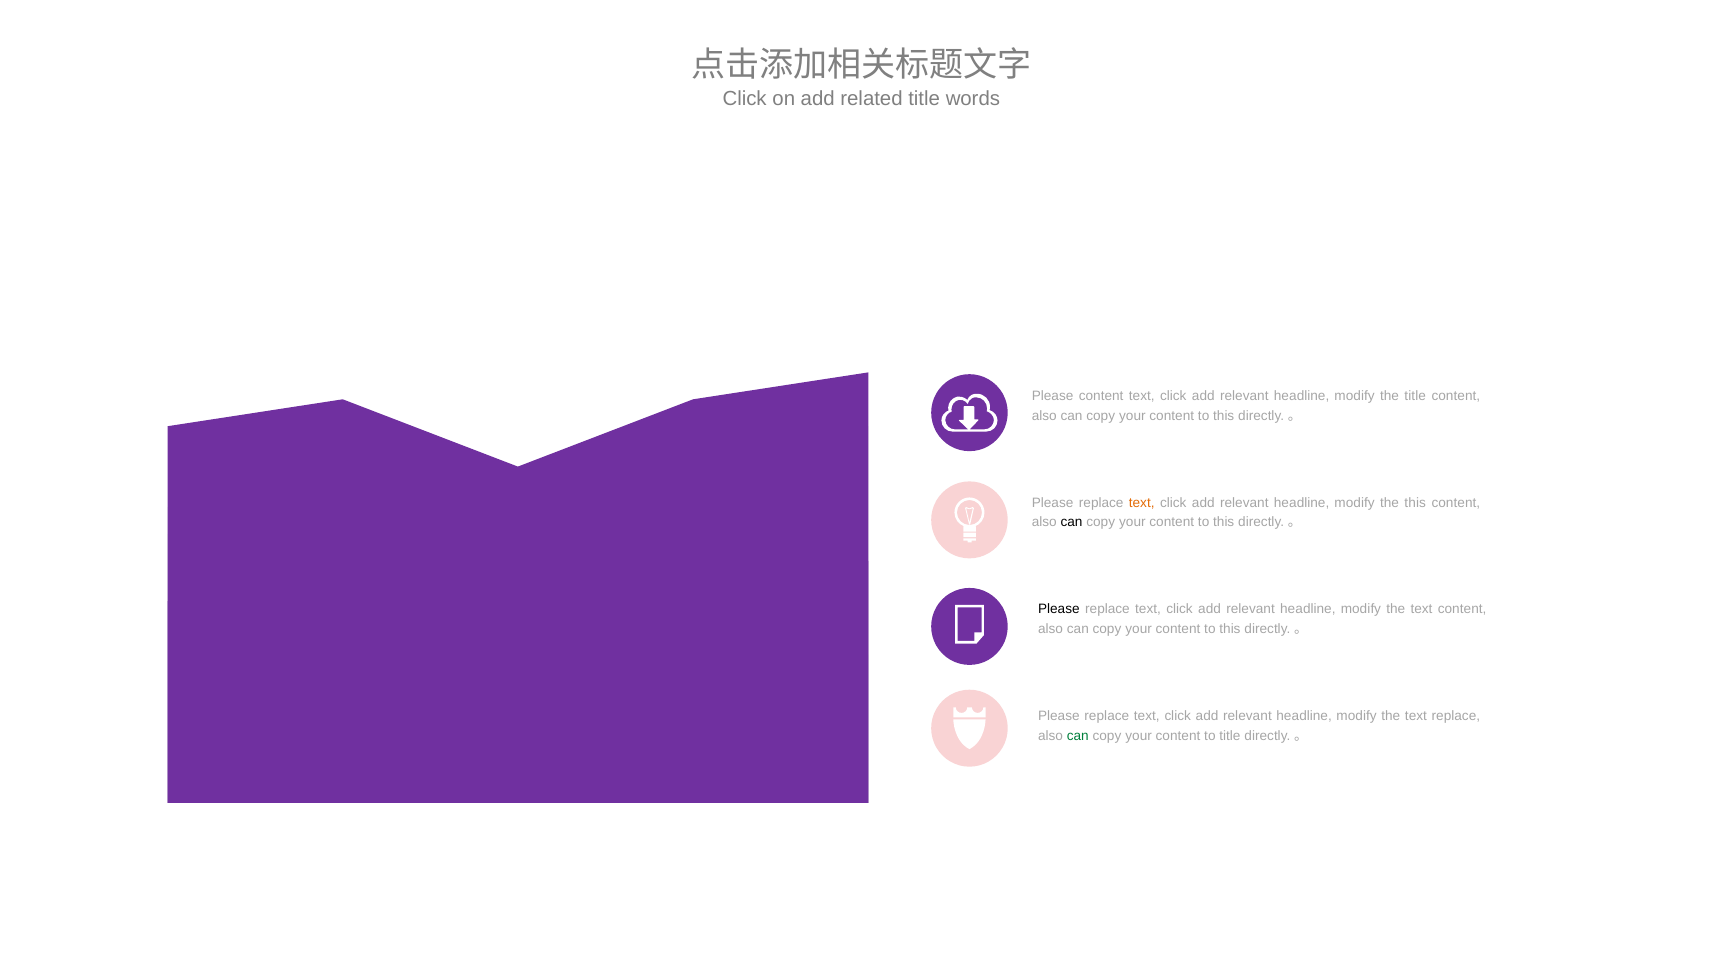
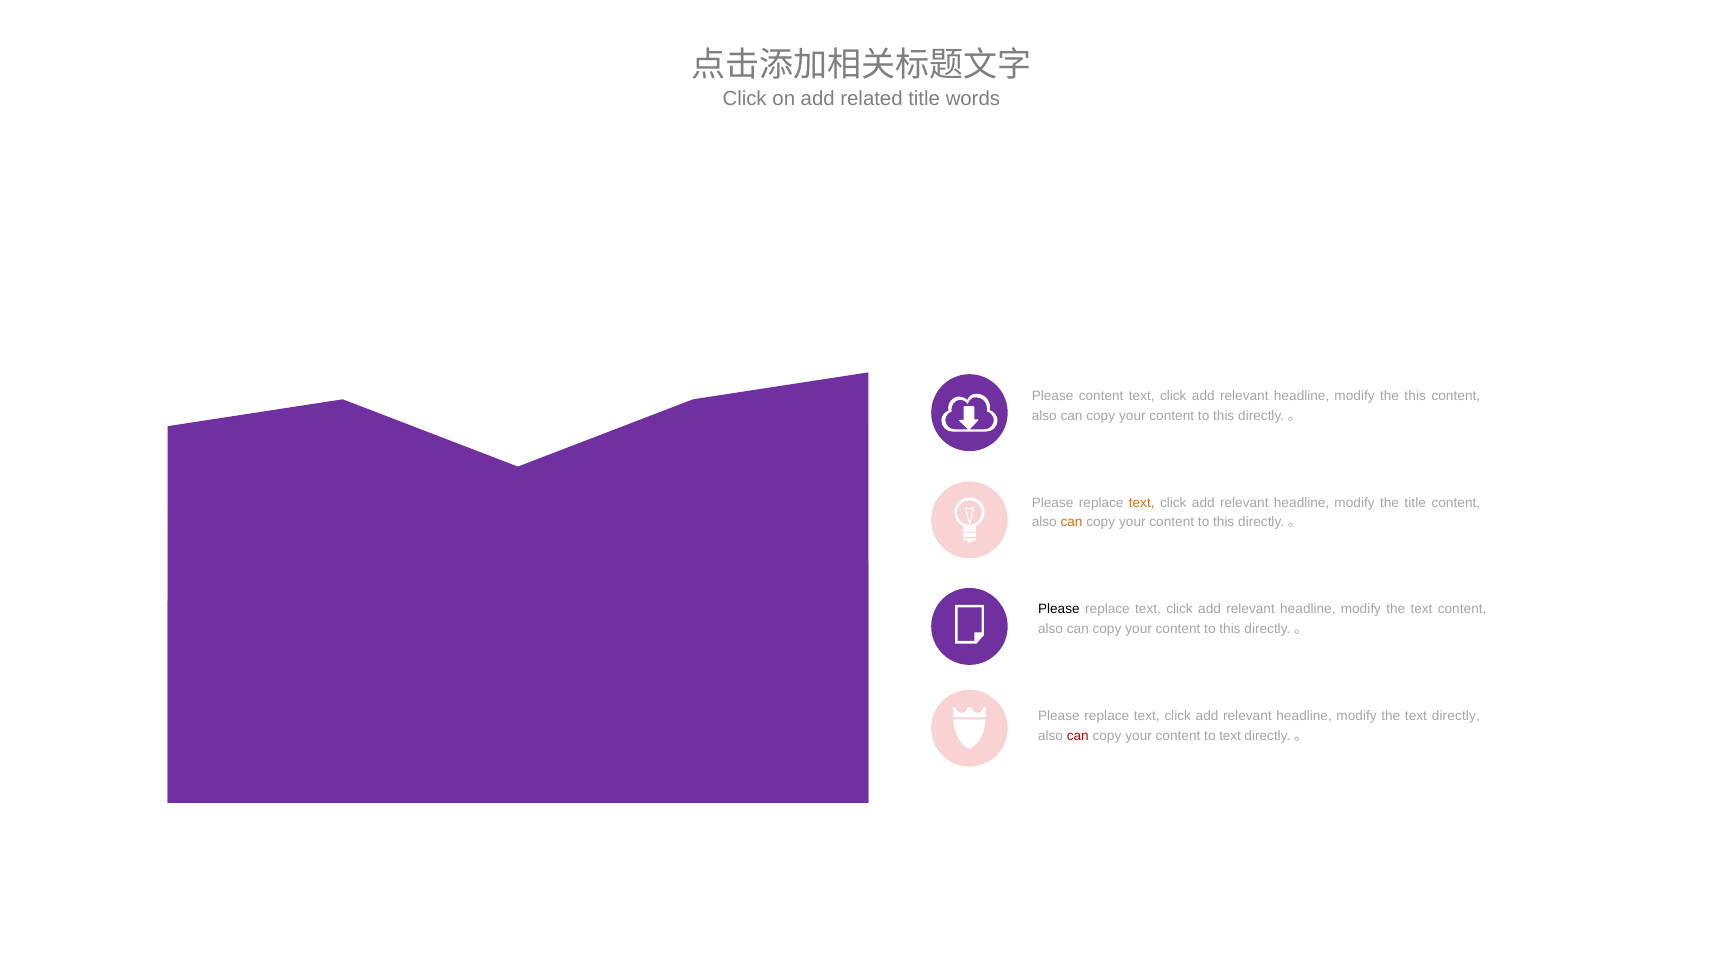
the title: title -> this
the this: this -> title
can at (1072, 522) colour: black -> orange
the text replace: replace -> directly
can at (1078, 736) colour: green -> red
to title: title -> text
